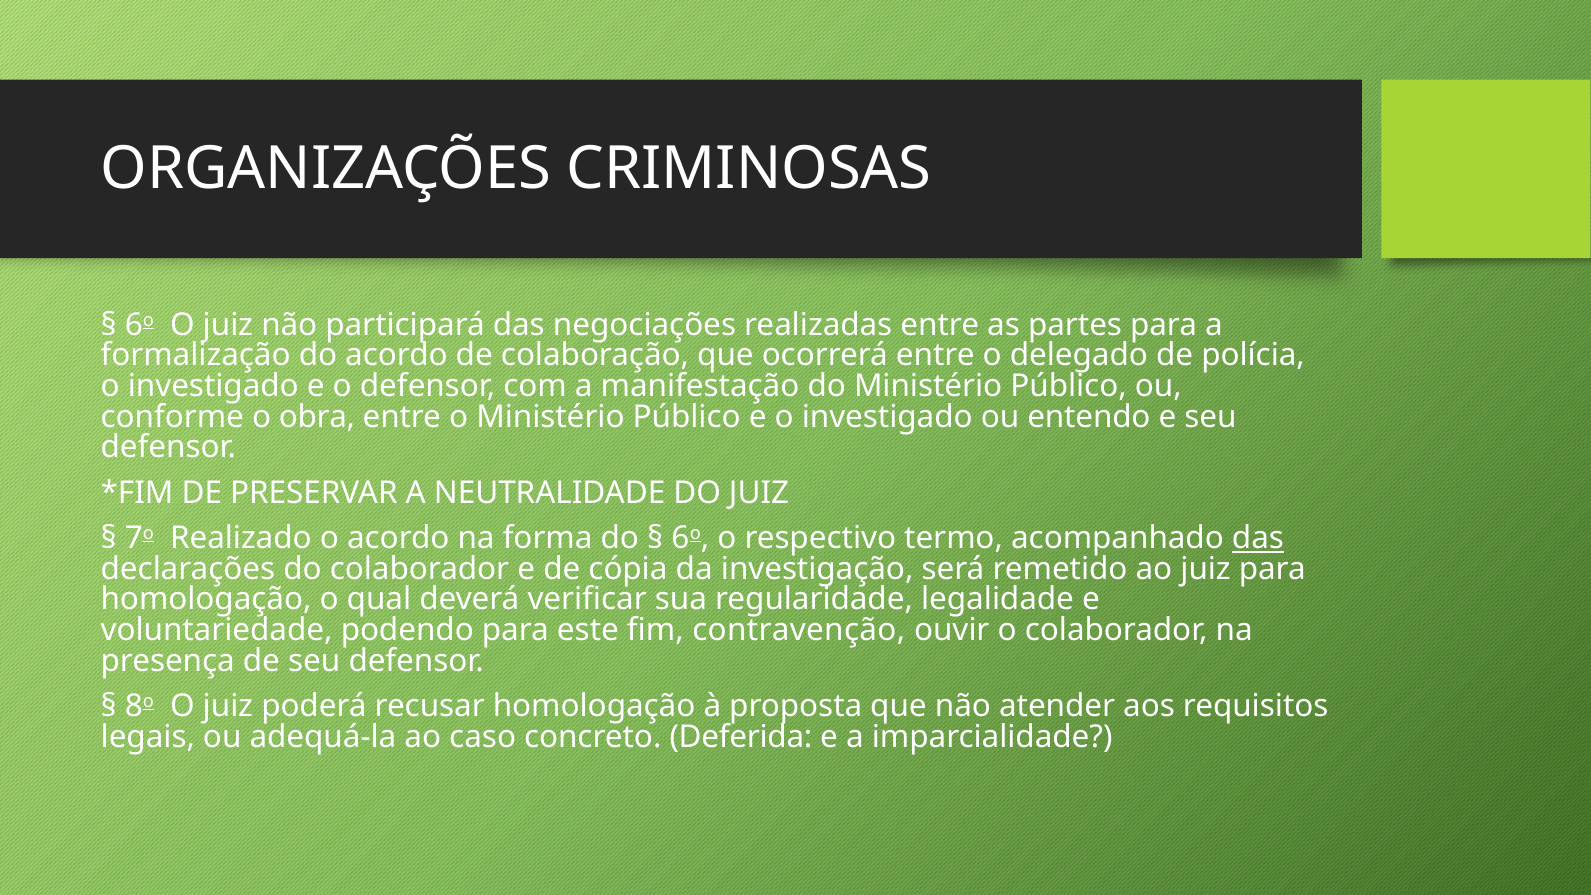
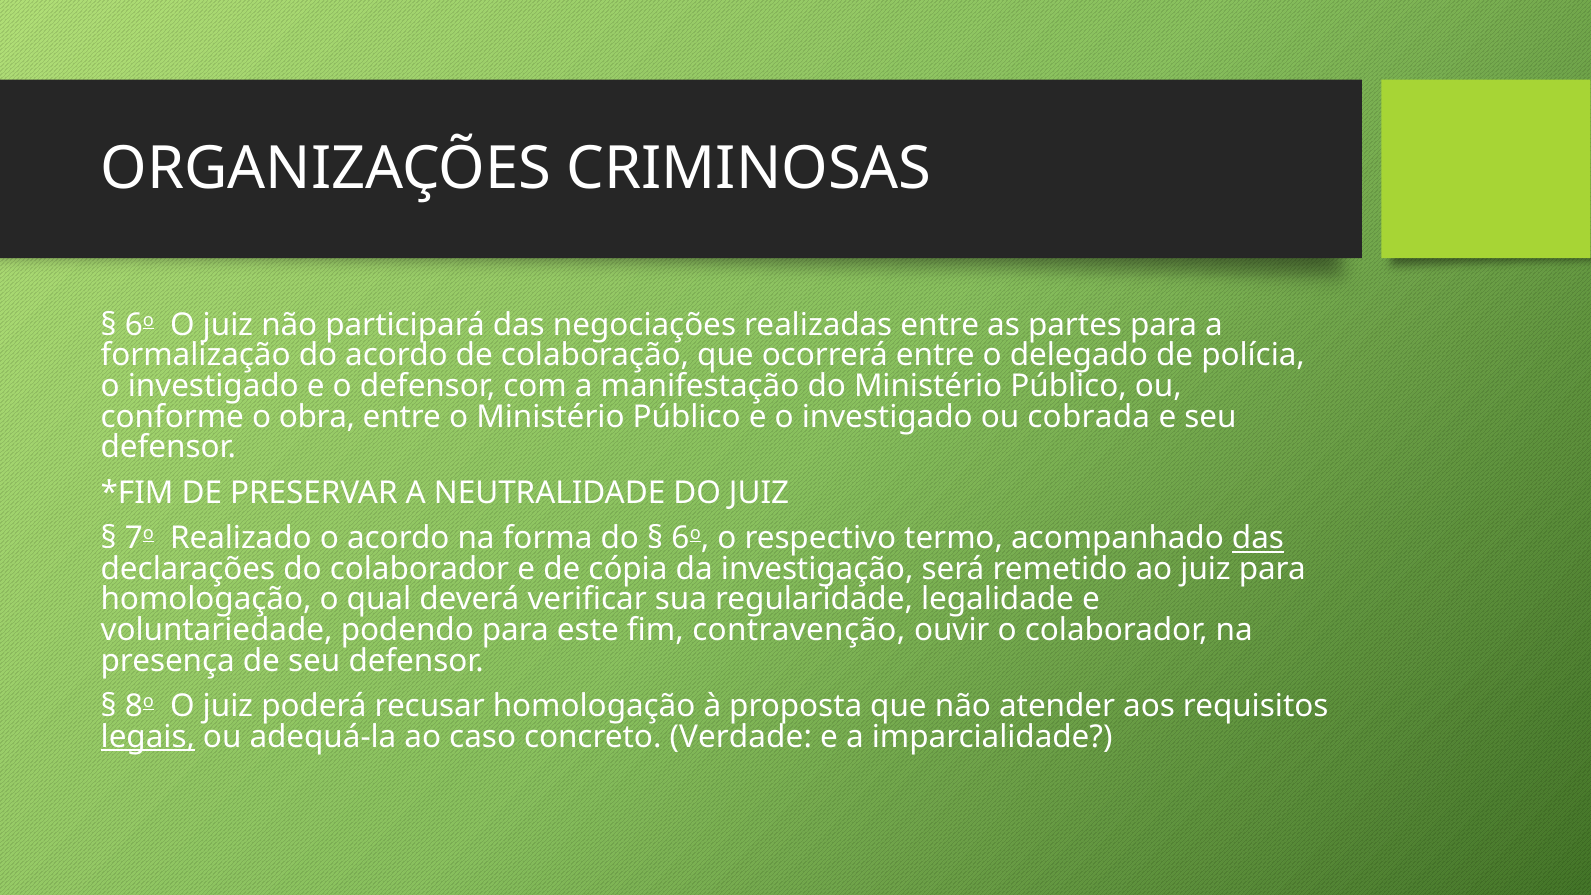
entendo: entendo -> cobrada
legais underline: none -> present
Deferida: Deferida -> Verdade
